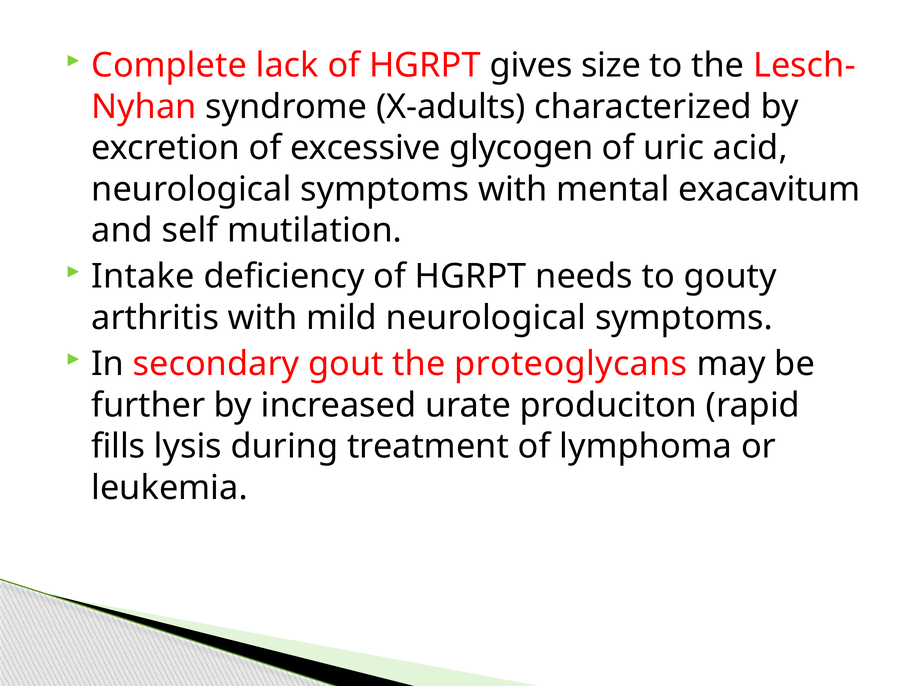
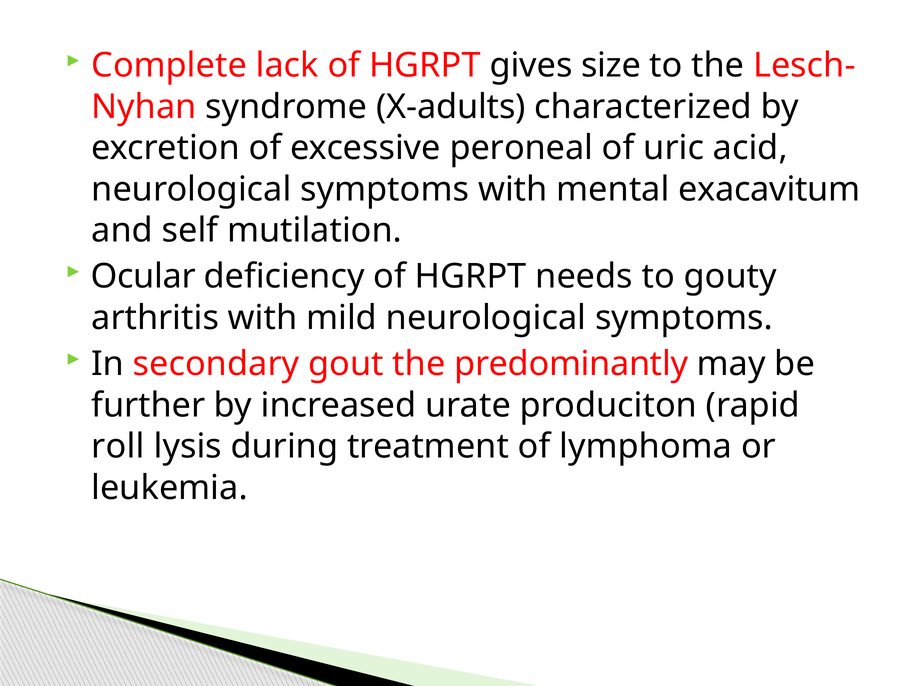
glycogen: glycogen -> peroneal
Intake: Intake -> Ocular
proteoglycans: proteoglycans -> predominantly
fills: fills -> roll
